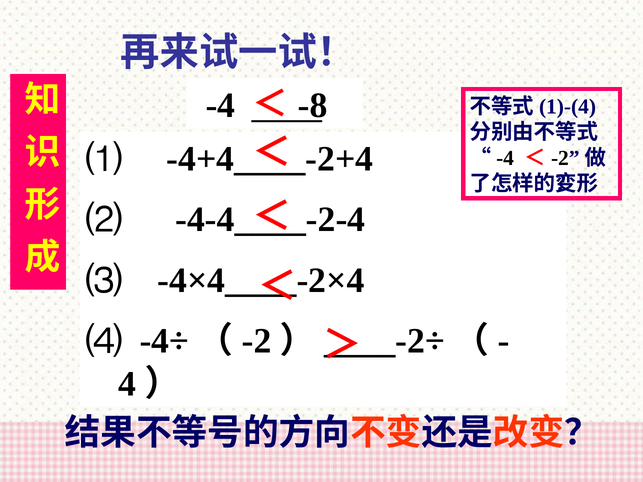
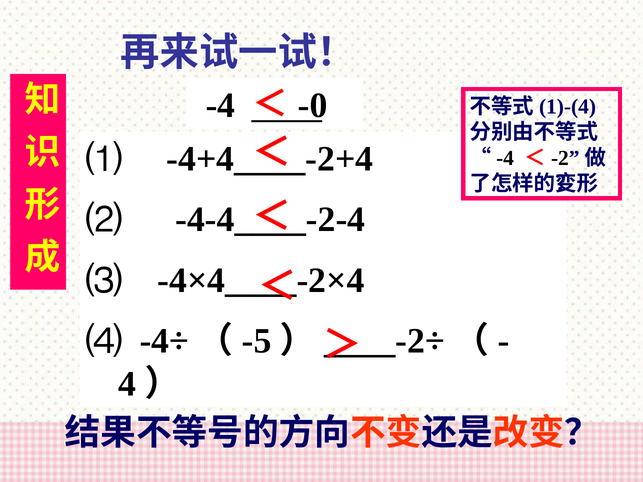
-8: -8 -> -0
-2: -2 -> -5
